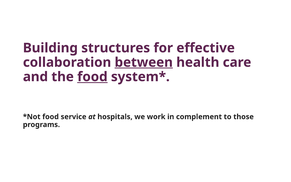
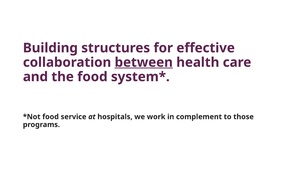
food at (92, 77) underline: present -> none
